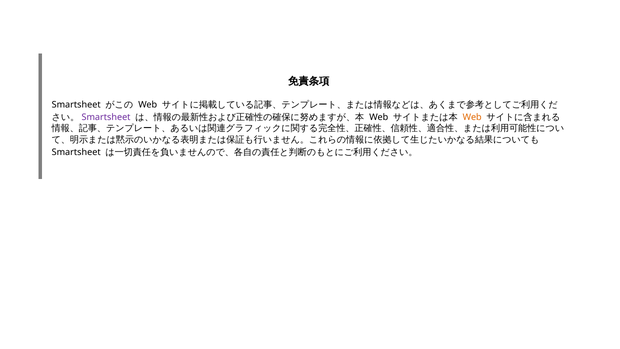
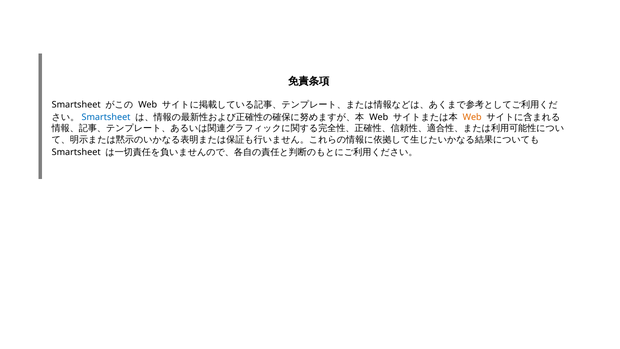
Smartsheet at (106, 117) colour: purple -> blue
